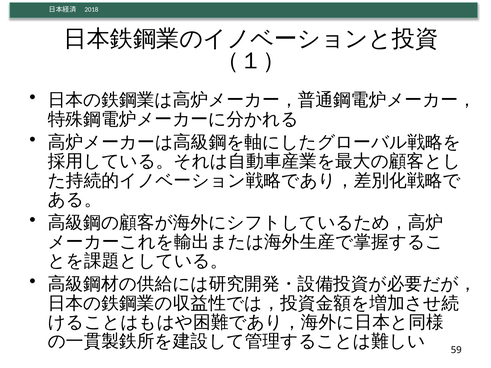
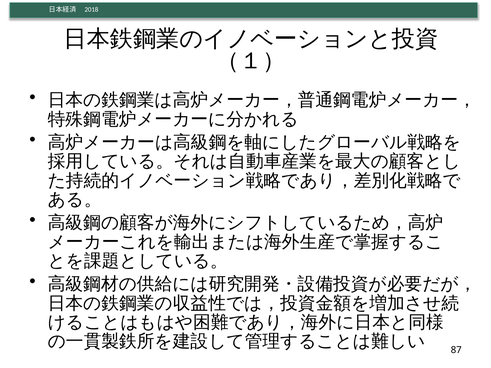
59: 59 -> 87
